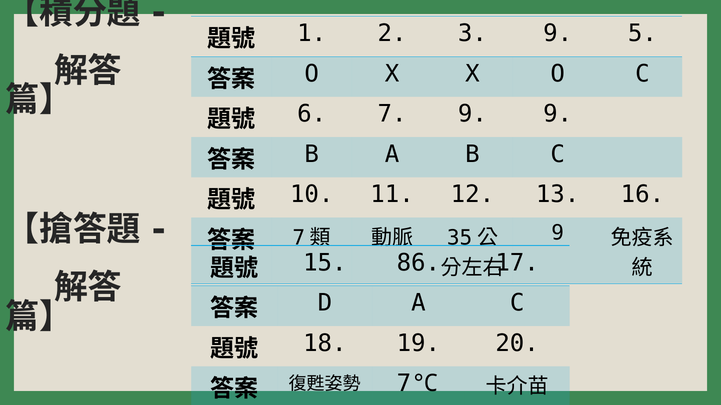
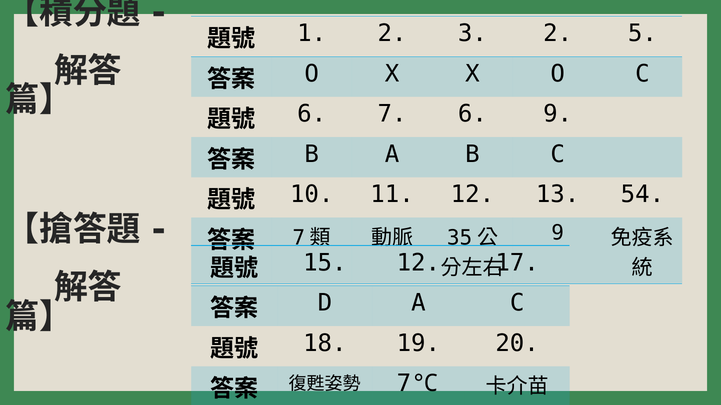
3 9: 9 -> 2
7 9: 9 -> 6
16: 16 -> 54
15 86: 86 -> 12
